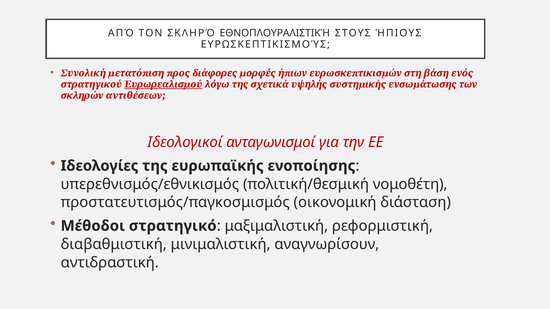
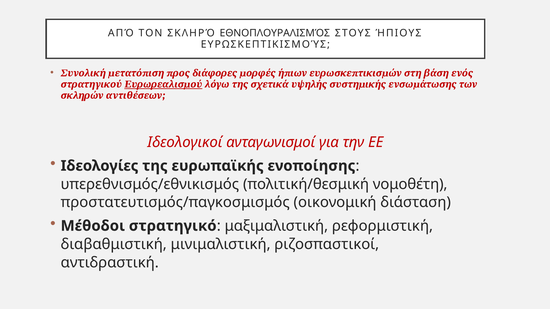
ΕΘΝΟΠΛΟΥΡΑΛΙΣΤΙΚΉ: ΕΘΝΟΠΛΟΥΡΑΛΙΣΤΙΚΉ -> ΕΘΝΟΠΛΟΥΡΑΛΙΣΜΌΣ
αναγνωρίσουν: αναγνωρίσουν -> ριζοσπαστικοί
